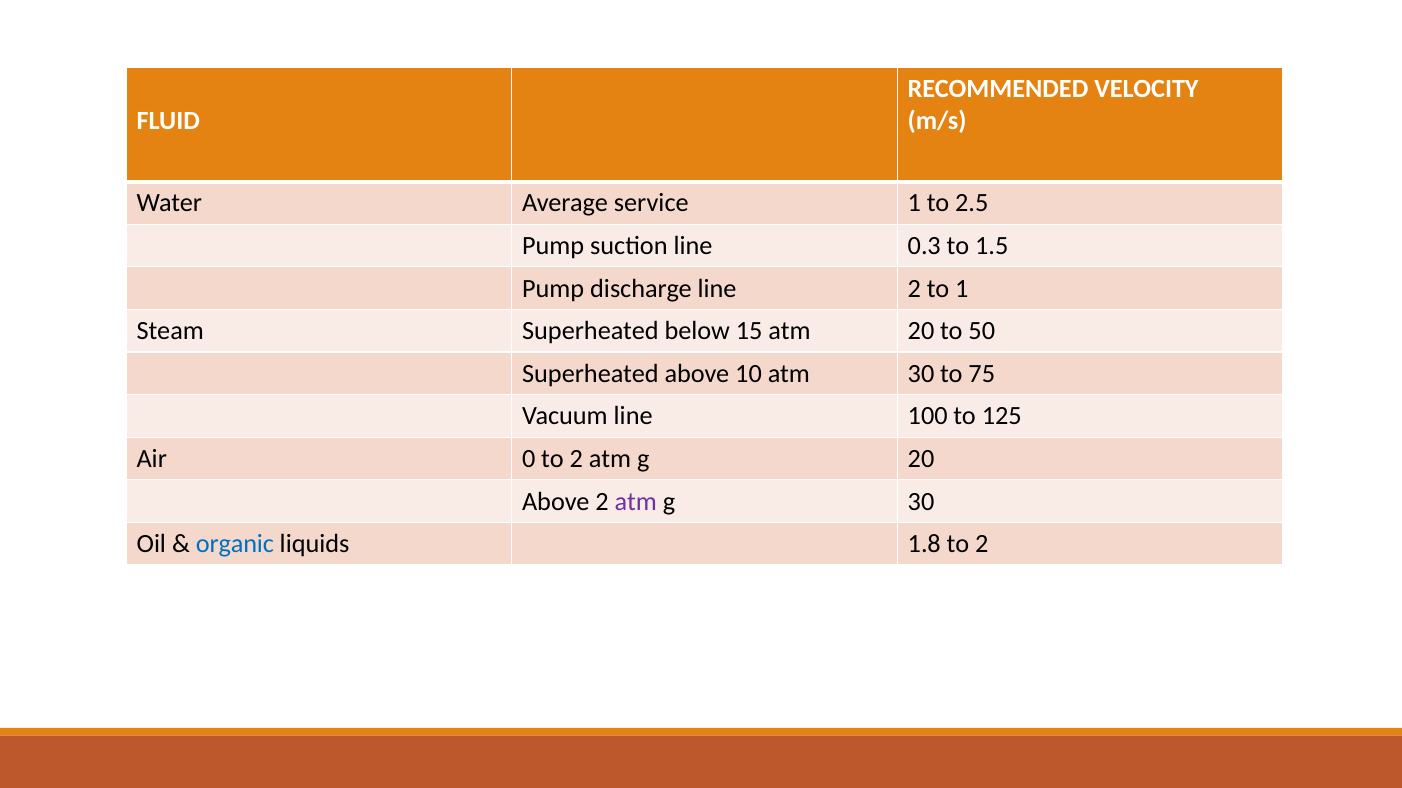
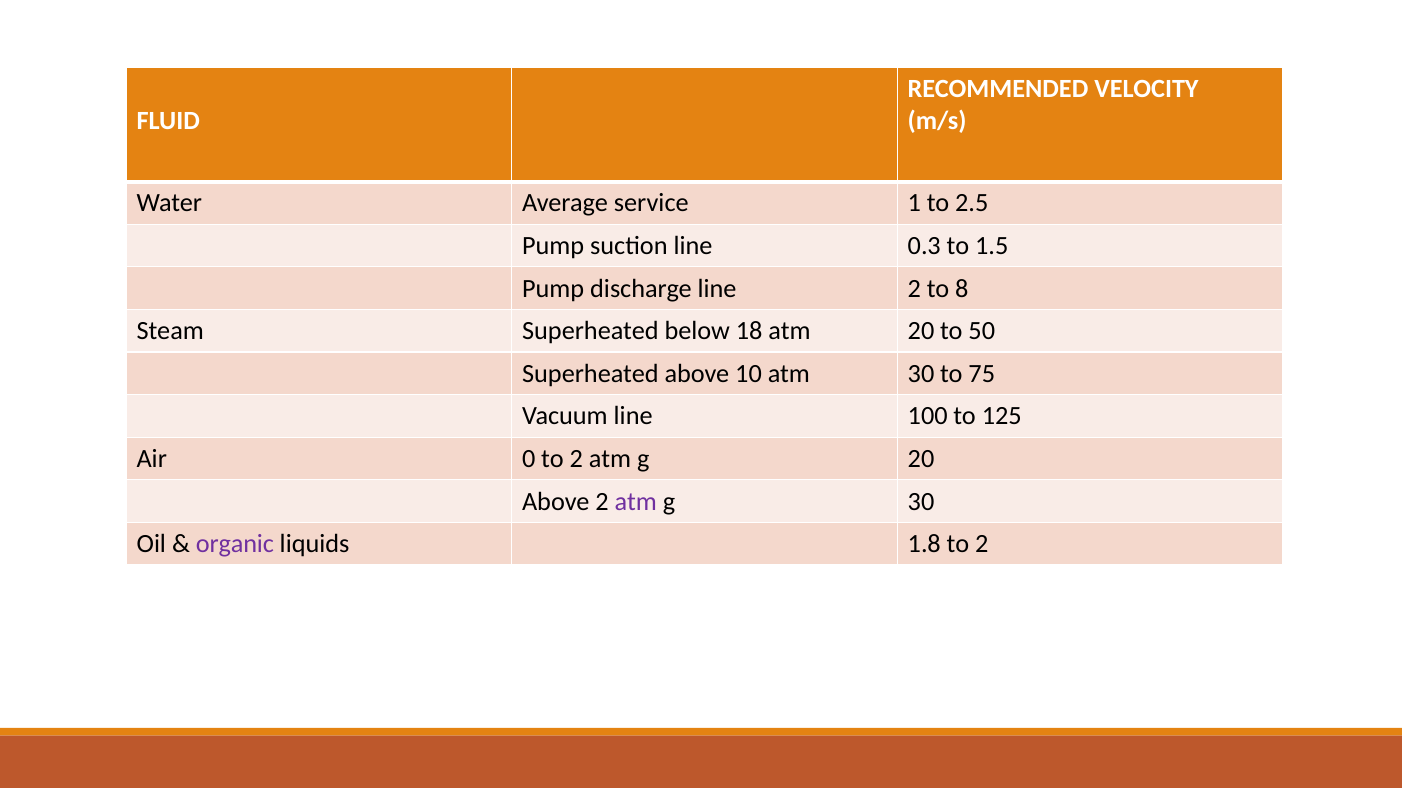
to 1: 1 -> 8
15: 15 -> 18
organic colour: blue -> purple
